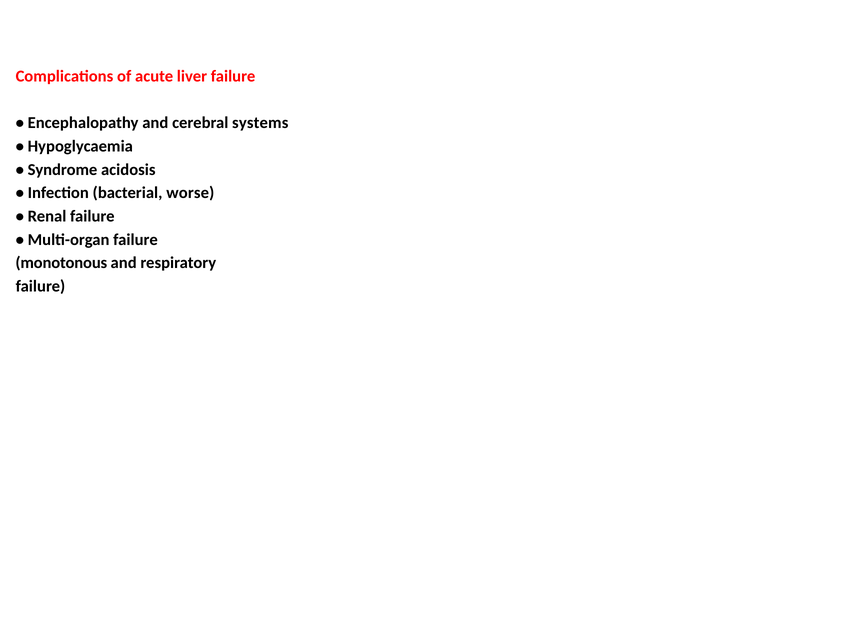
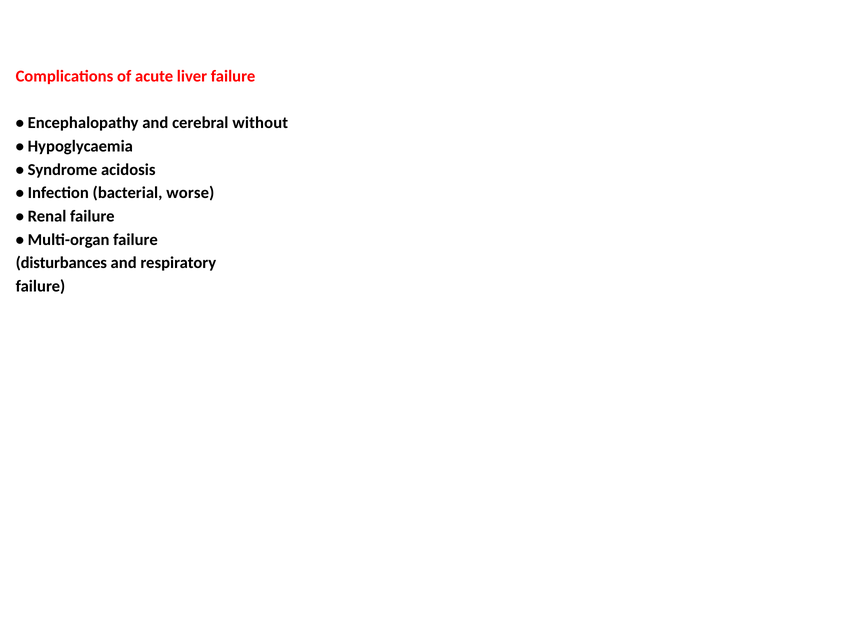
systems: systems -> without
monotonous: monotonous -> disturbances
